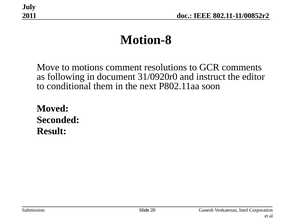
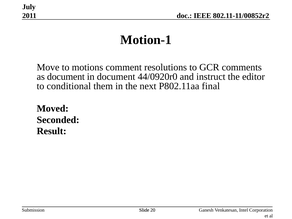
Motion-8: Motion-8 -> Motion-1
as following: following -> document
31/0920r0: 31/0920r0 -> 44/0920r0
soon: soon -> final
